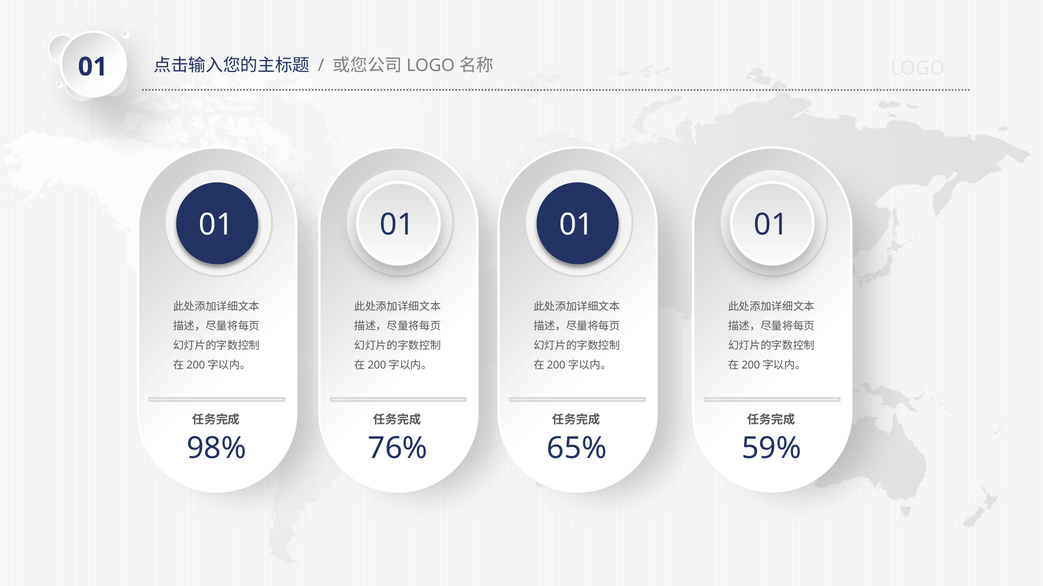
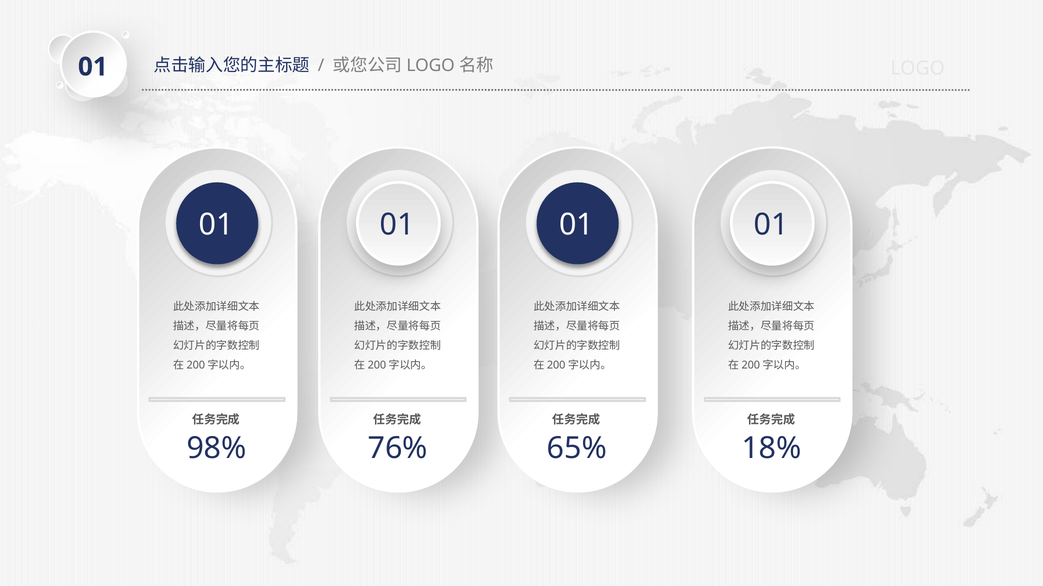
59%: 59% -> 18%
